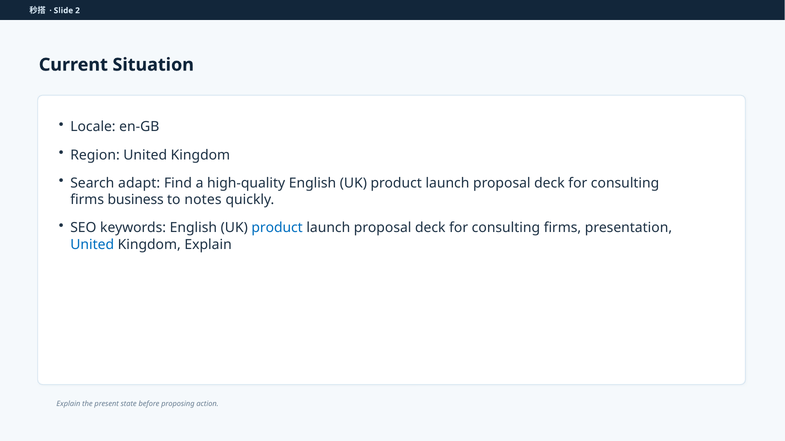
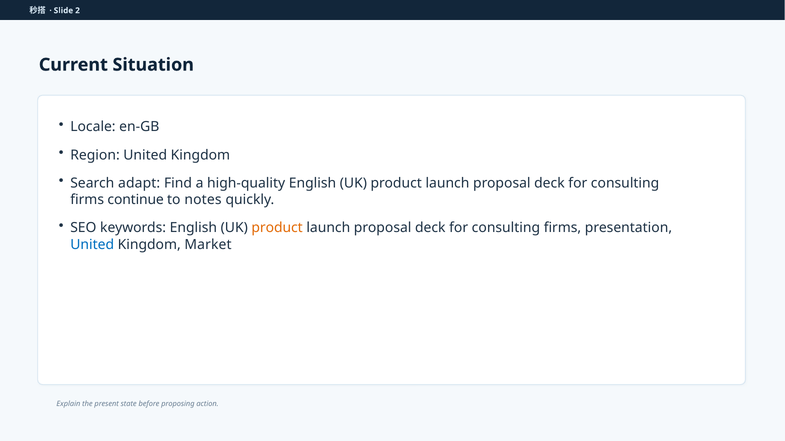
business: business -> continue
product at (277, 228) colour: blue -> orange
Kingdom Explain: Explain -> Market
